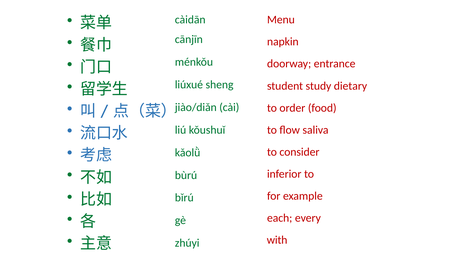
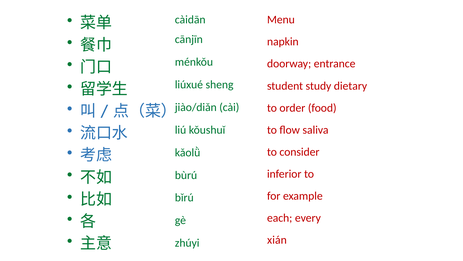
with: with -> xián
